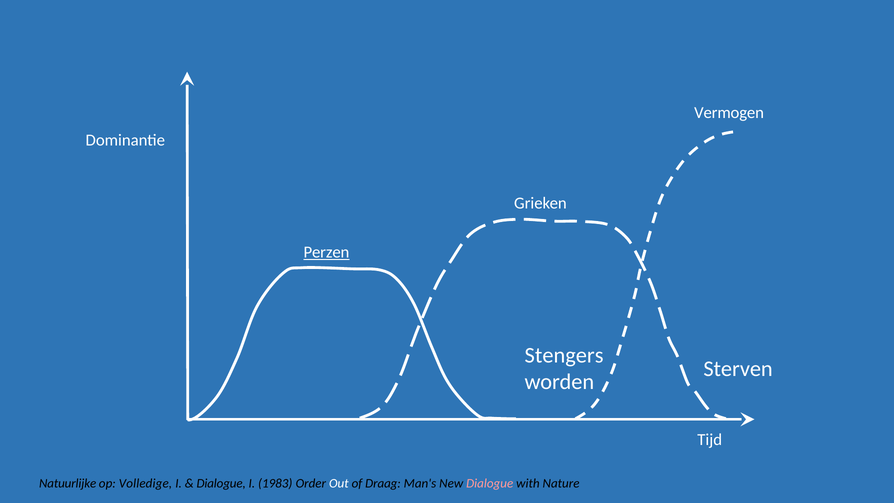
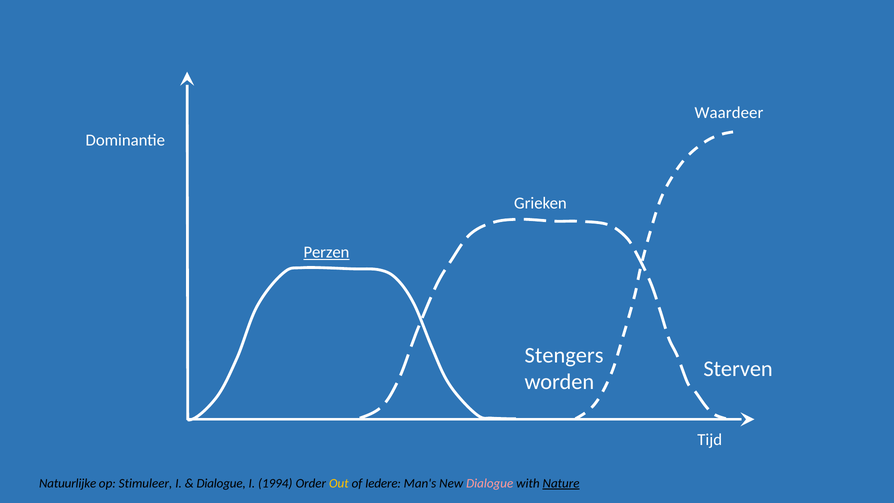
Vermogen: Vermogen -> Waardeer
Volledige: Volledige -> Stimuleer
1983: 1983 -> 1994
Out colour: white -> yellow
Draag: Draag -> Iedere
Nature underline: none -> present
